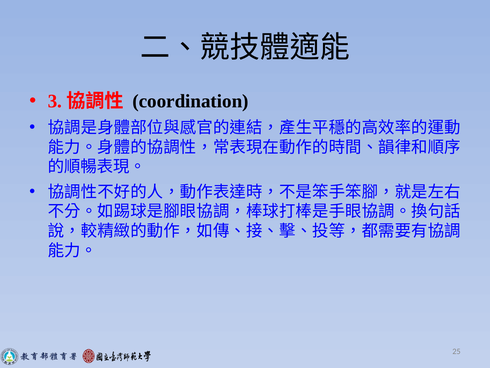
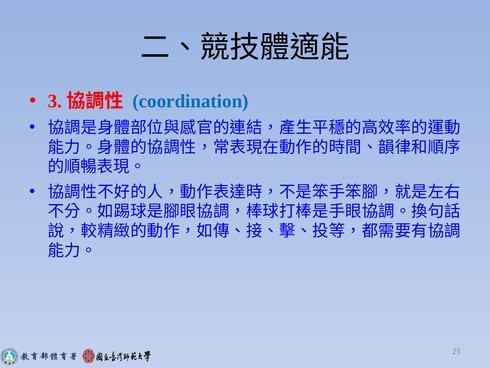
coordination colour: black -> blue
